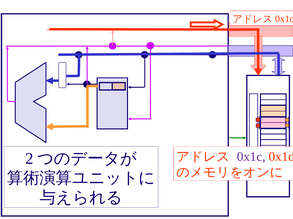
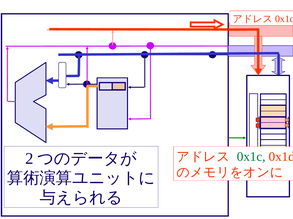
0x1c colour: purple -> green
